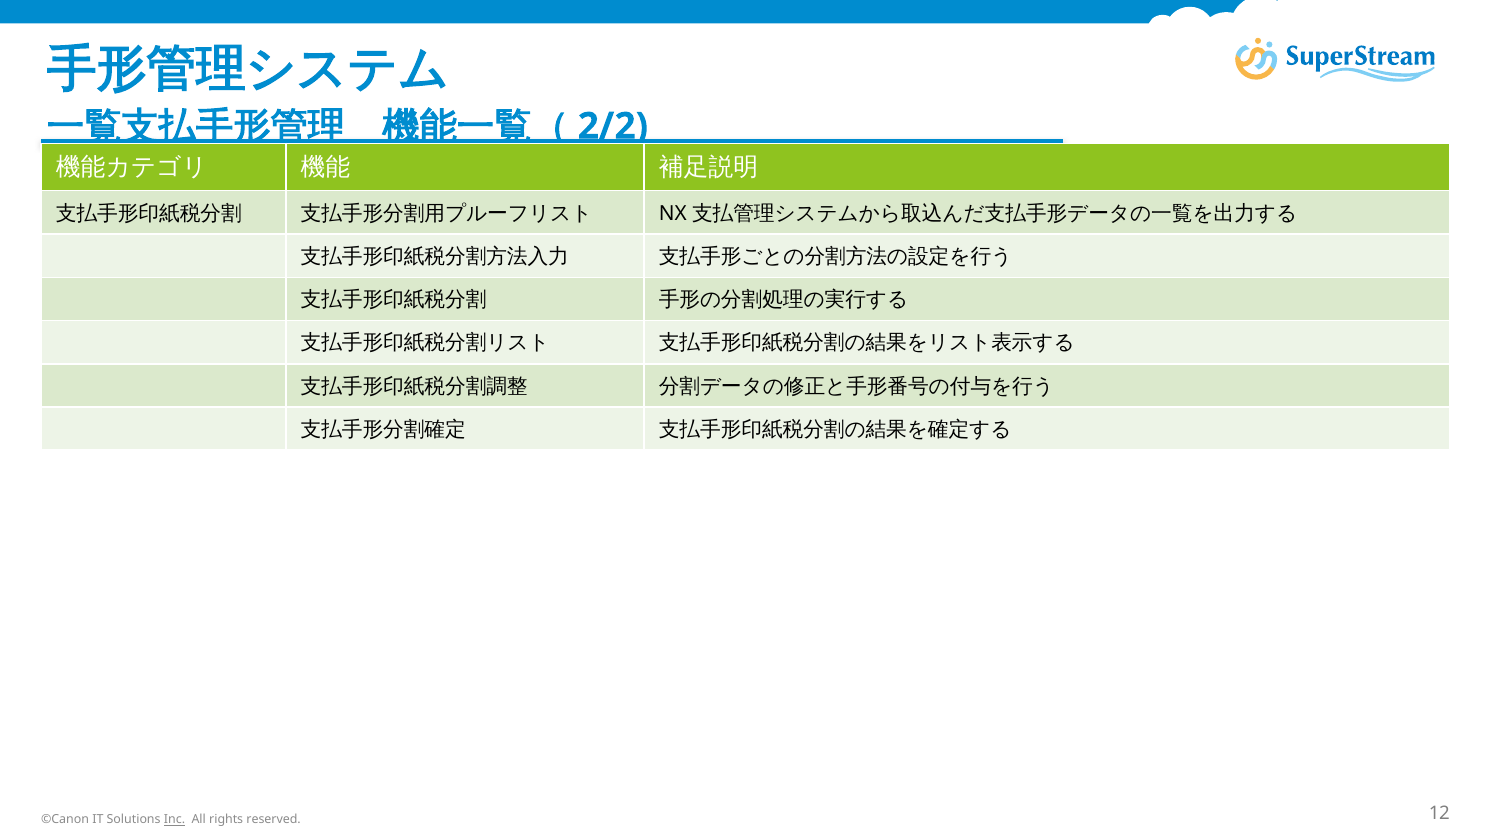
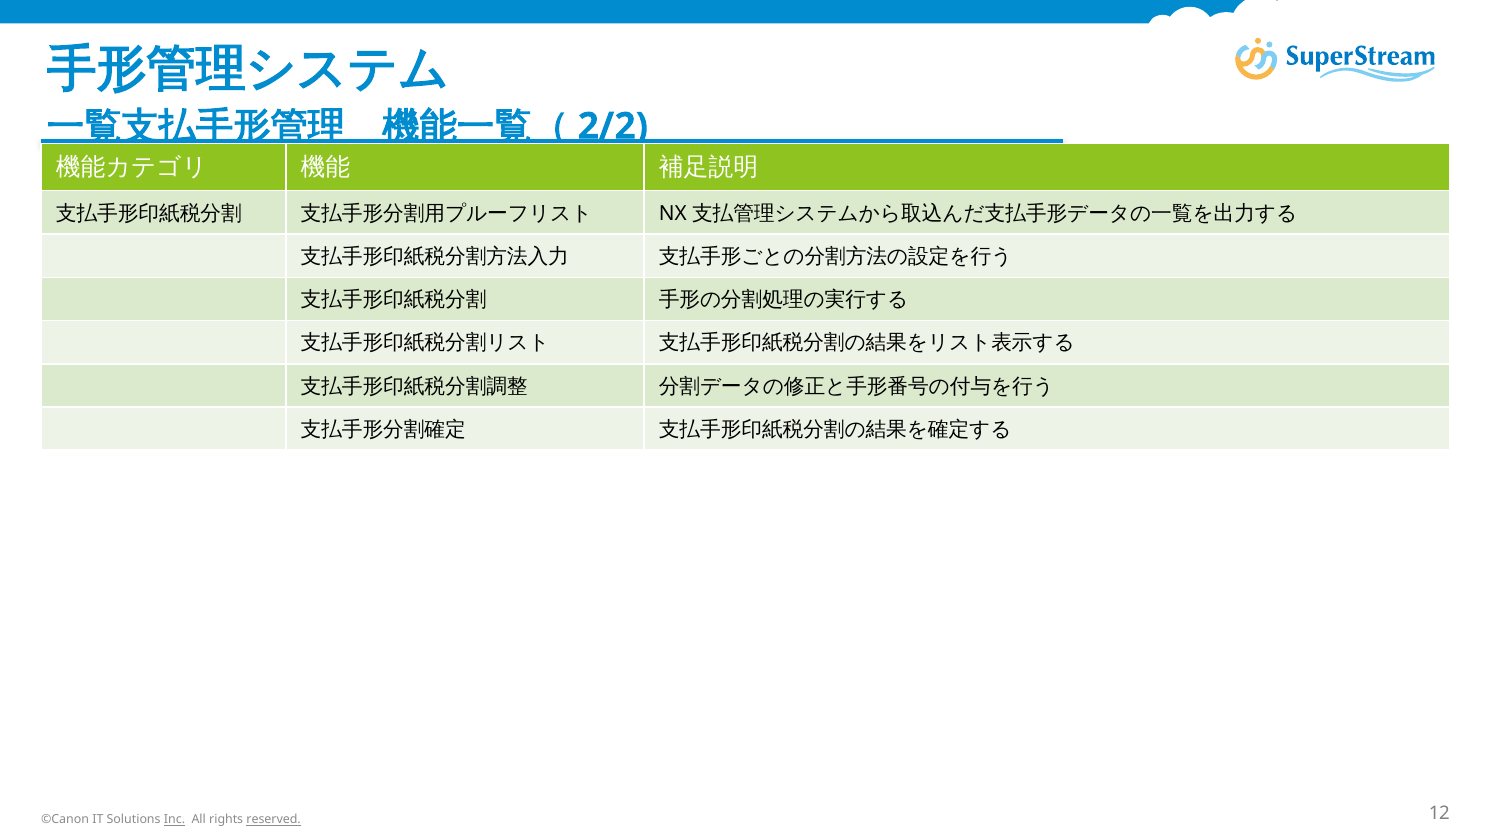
reserved underline: none -> present
